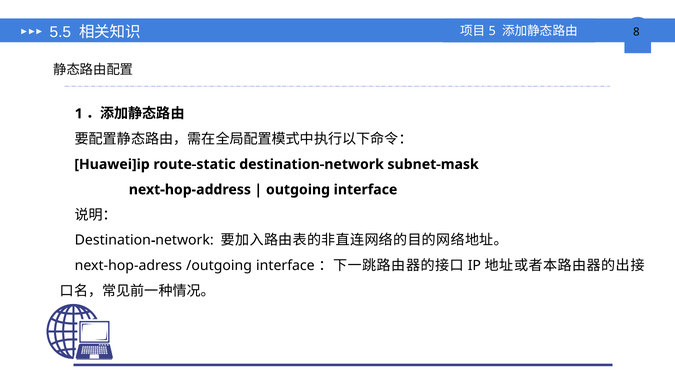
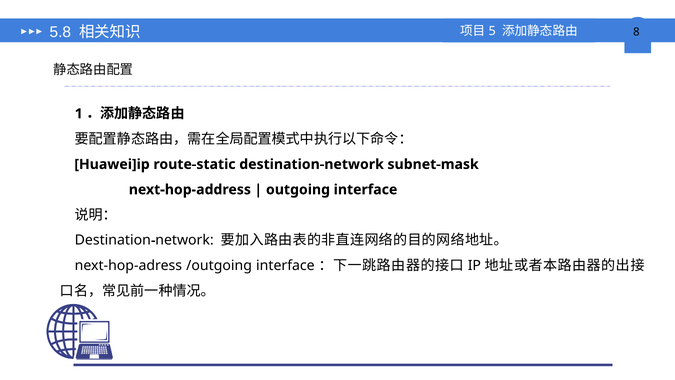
5.5: 5.5 -> 5.8
